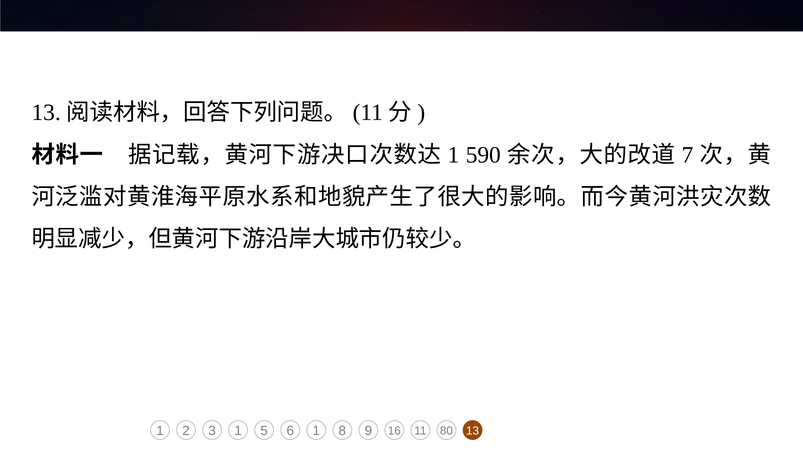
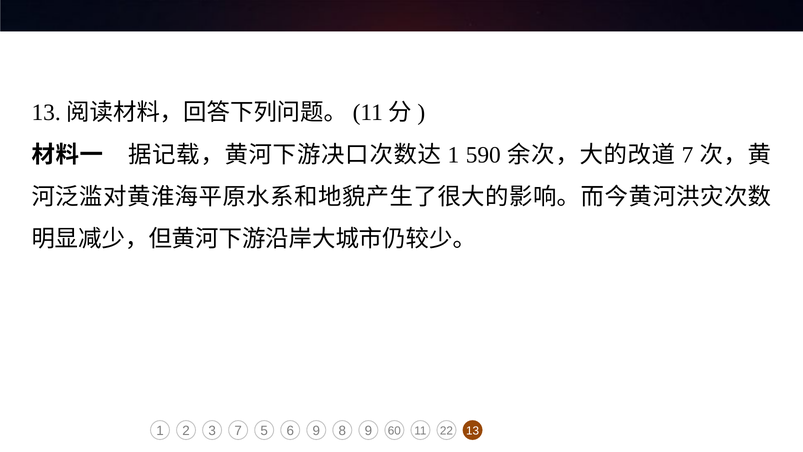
3 1: 1 -> 7
6 1: 1 -> 9
16: 16 -> 60
80: 80 -> 22
